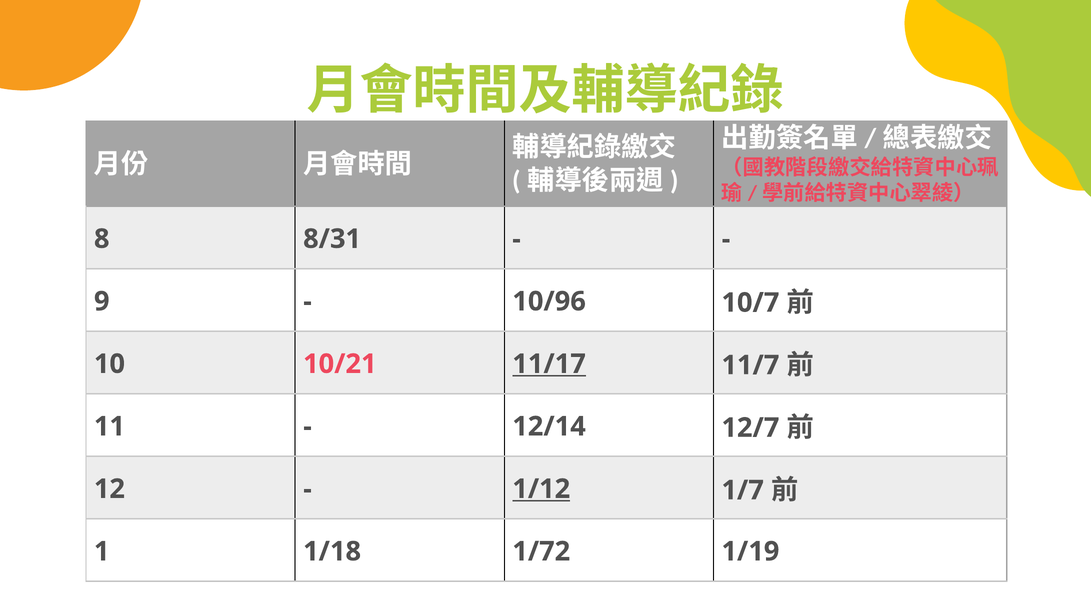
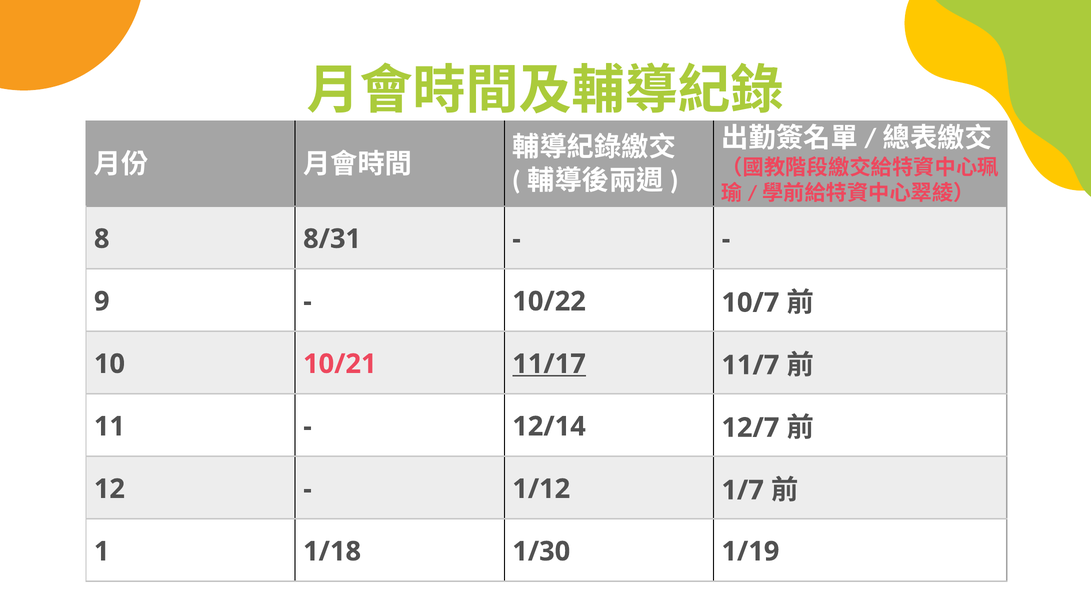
10/96: 10/96 -> 10/22
1/12 underline: present -> none
1/72: 1/72 -> 1/30
